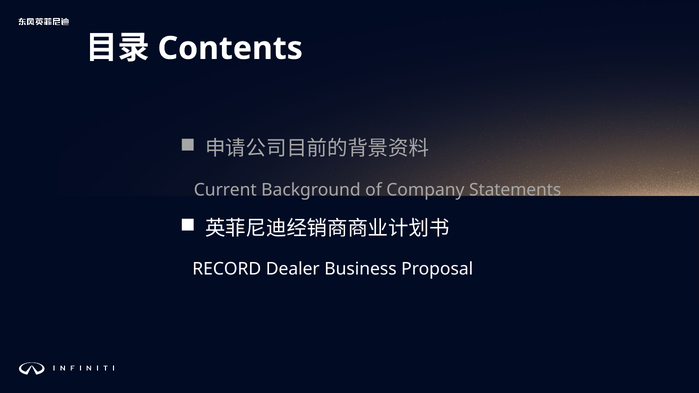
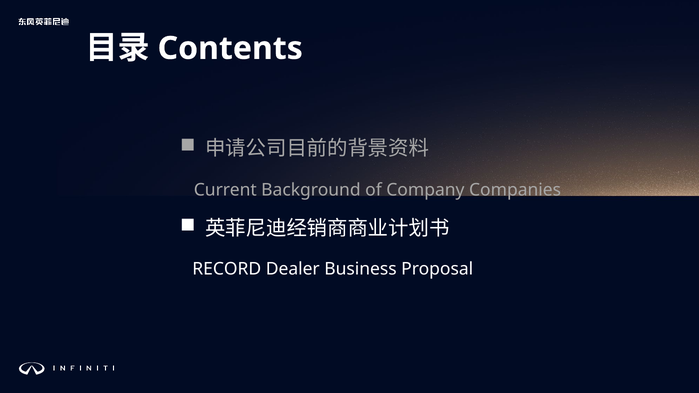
Statements: Statements -> Companies
